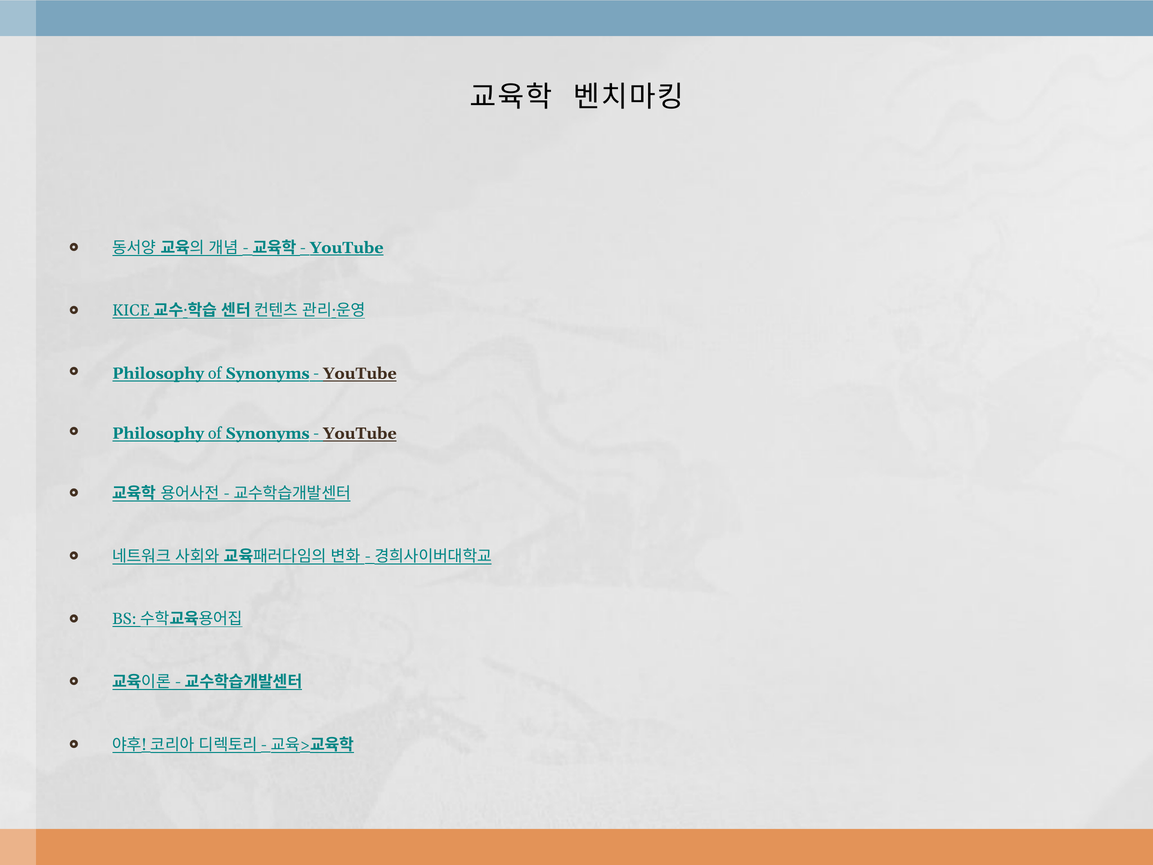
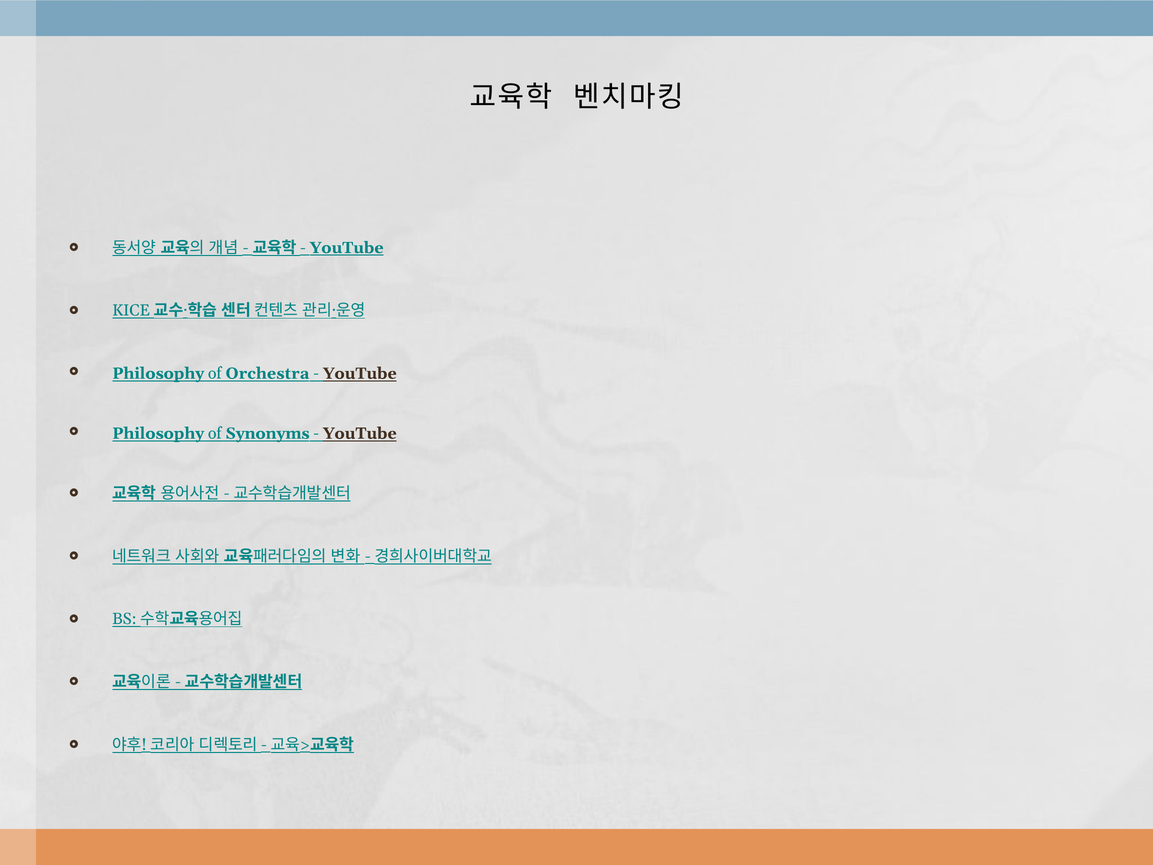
Synonyms at (268, 373): Synonyms -> Orchestra
